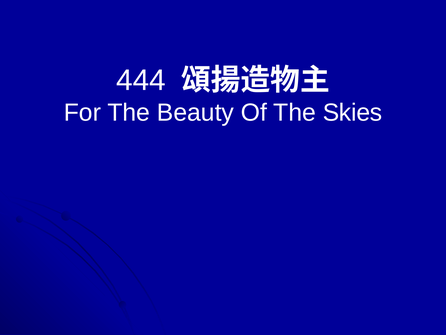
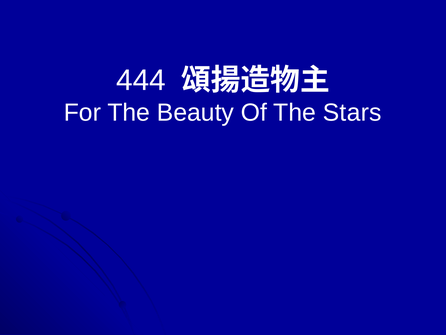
Skies: Skies -> Stars
